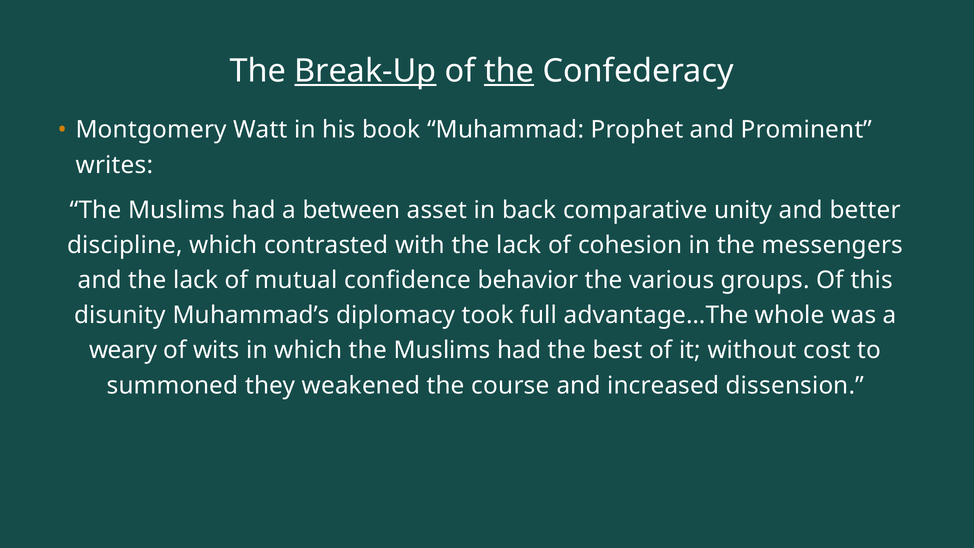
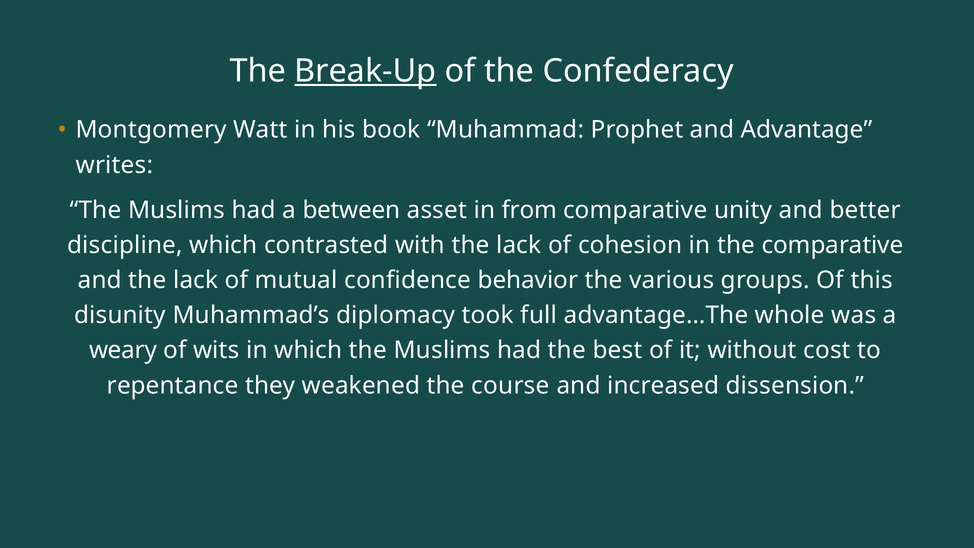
the at (509, 71) underline: present -> none
Prominent: Prominent -> Advantage
back: back -> from
the messengers: messengers -> comparative
summoned: summoned -> repentance
